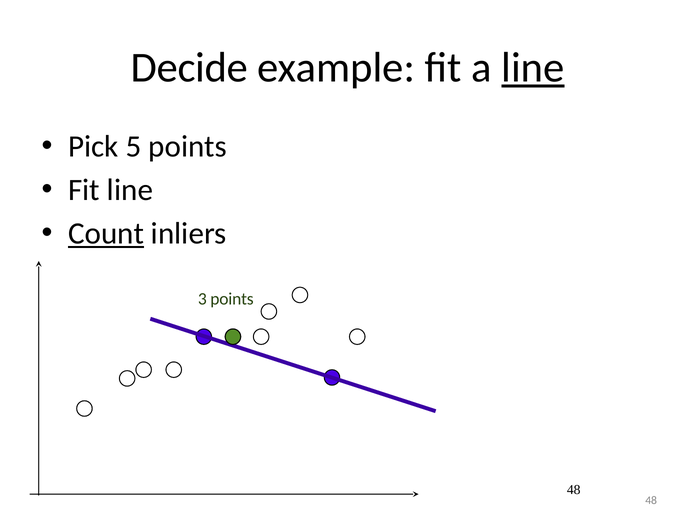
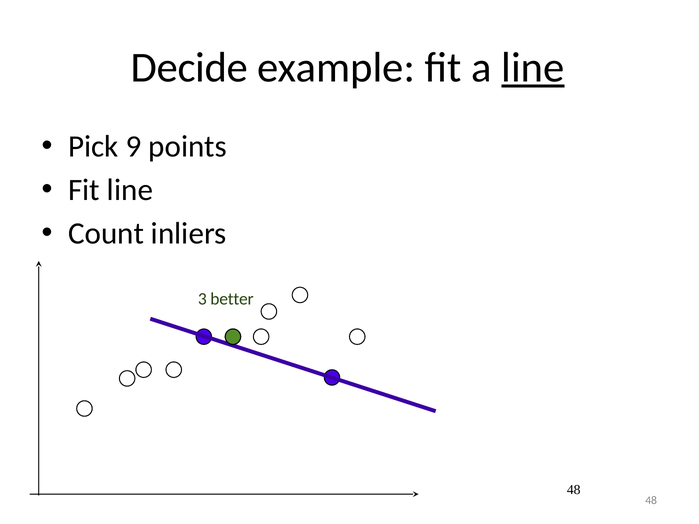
5: 5 -> 9
Count underline: present -> none
3 points: points -> better
